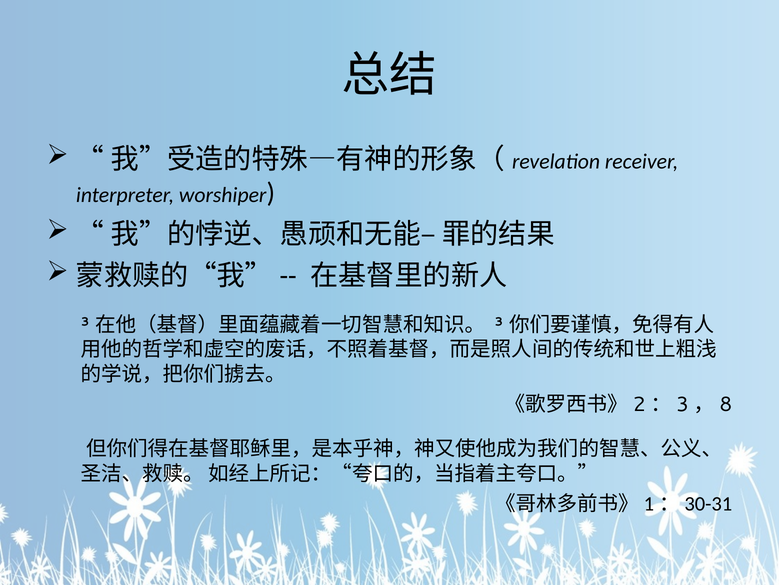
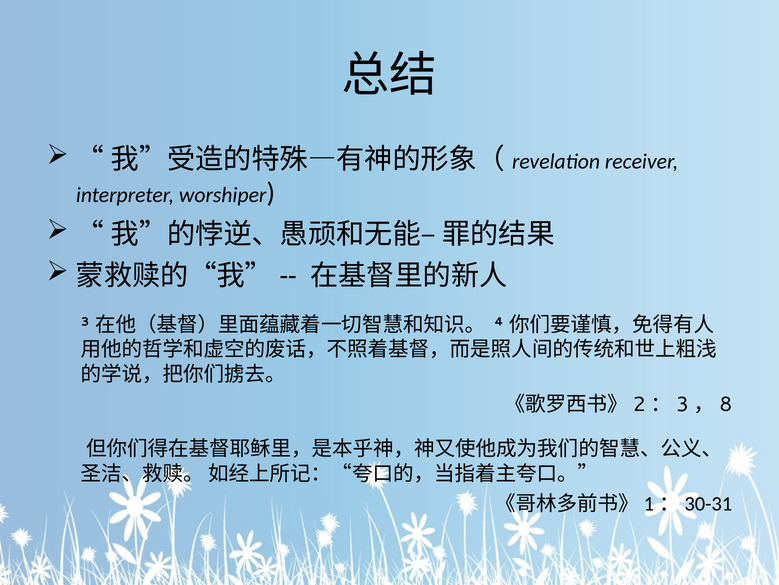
3 at (499, 321): 3 -> 4
